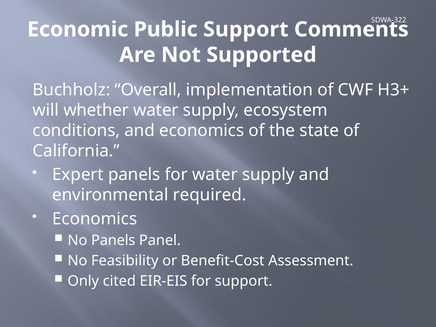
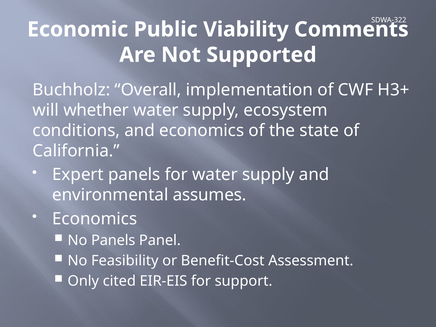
Public Support: Support -> Viability
required: required -> assumes
